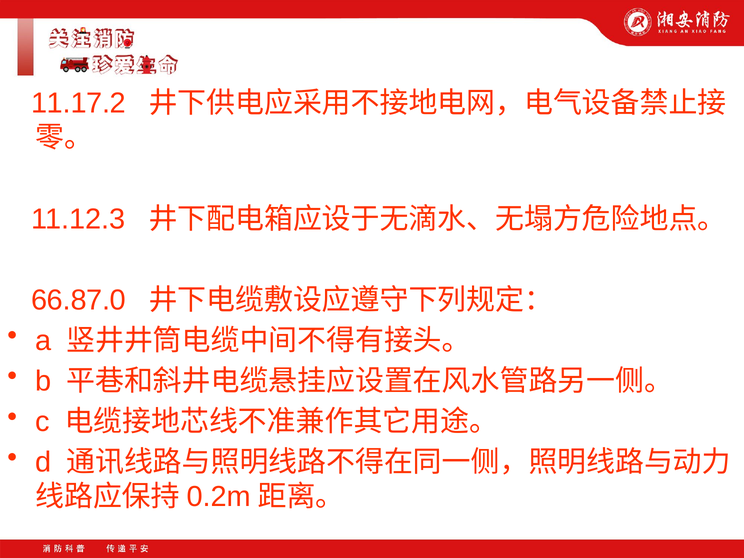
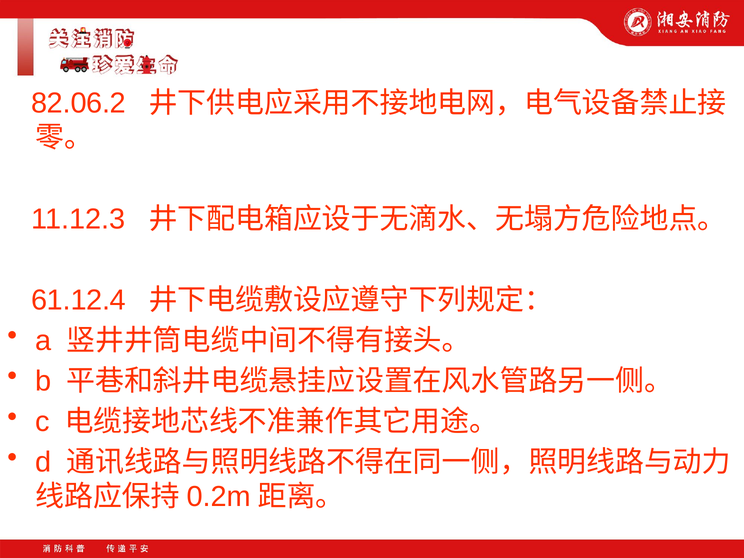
11.17.2: 11.17.2 -> 82.06.2
66.87.0: 66.87.0 -> 61.12.4
